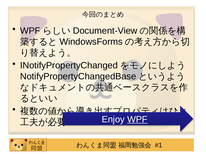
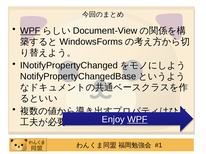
WPF at (30, 31) underline: none -> present
